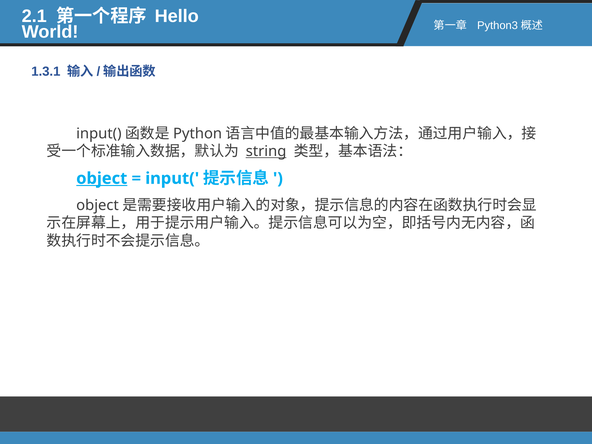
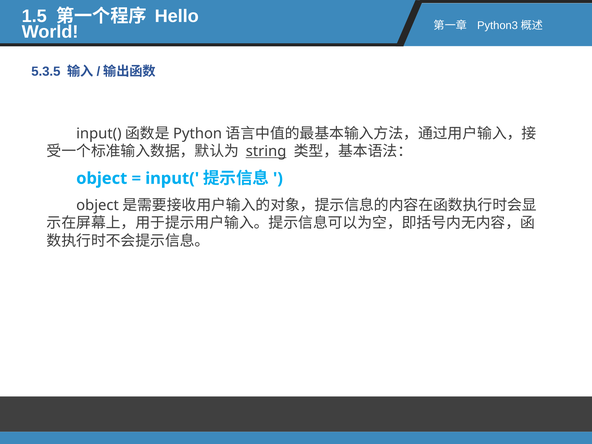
2.1: 2.1 -> 1.5
1.3.1: 1.3.1 -> 5.3.5
object underline: present -> none
